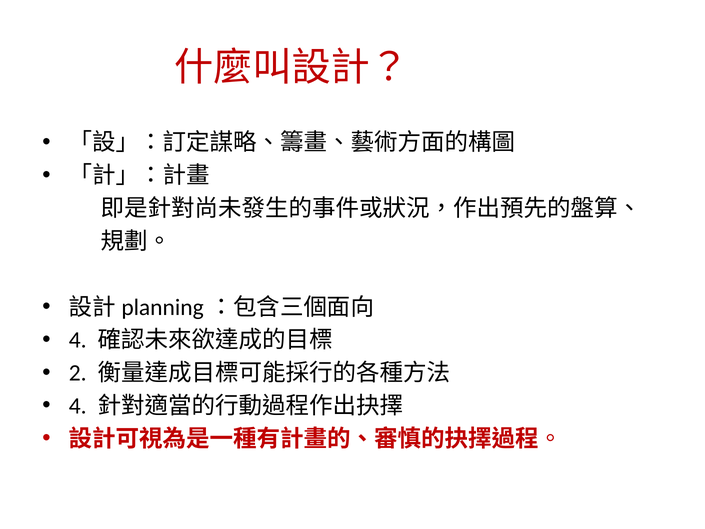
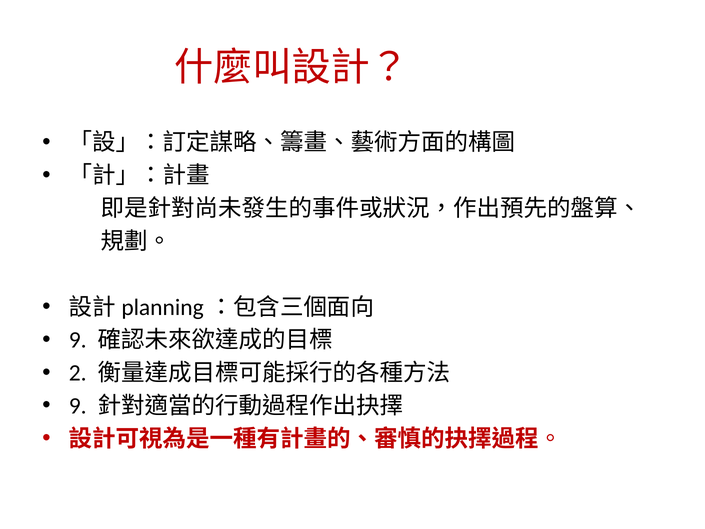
4 at (78, 340): 4 -> 9
4 at (78, 406): 4 -> 9
